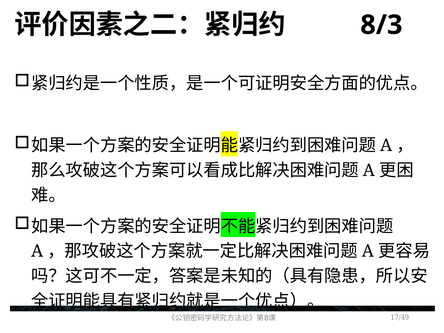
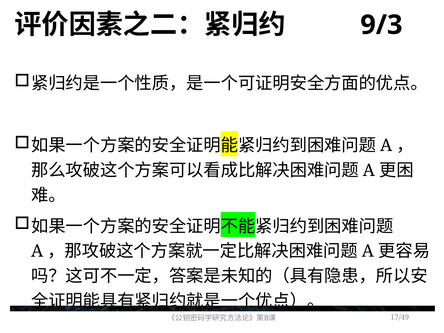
8/3: 8/3 -> 9/3
